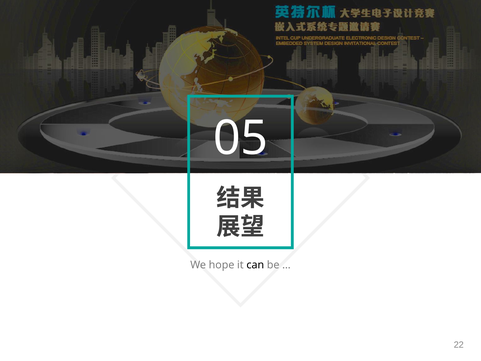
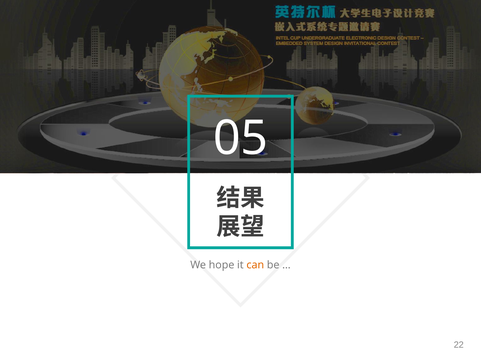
can colour: black -> orange
